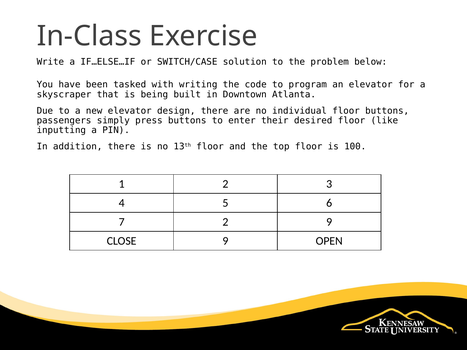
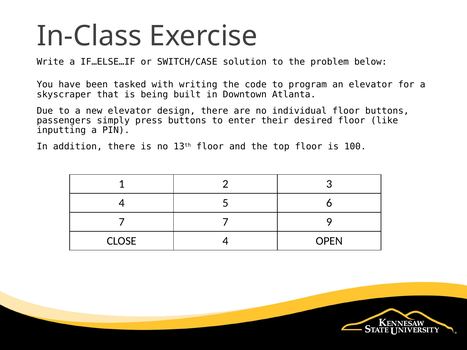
7 2: 2 -> 7
CLOSE 9: 9 -> 4
